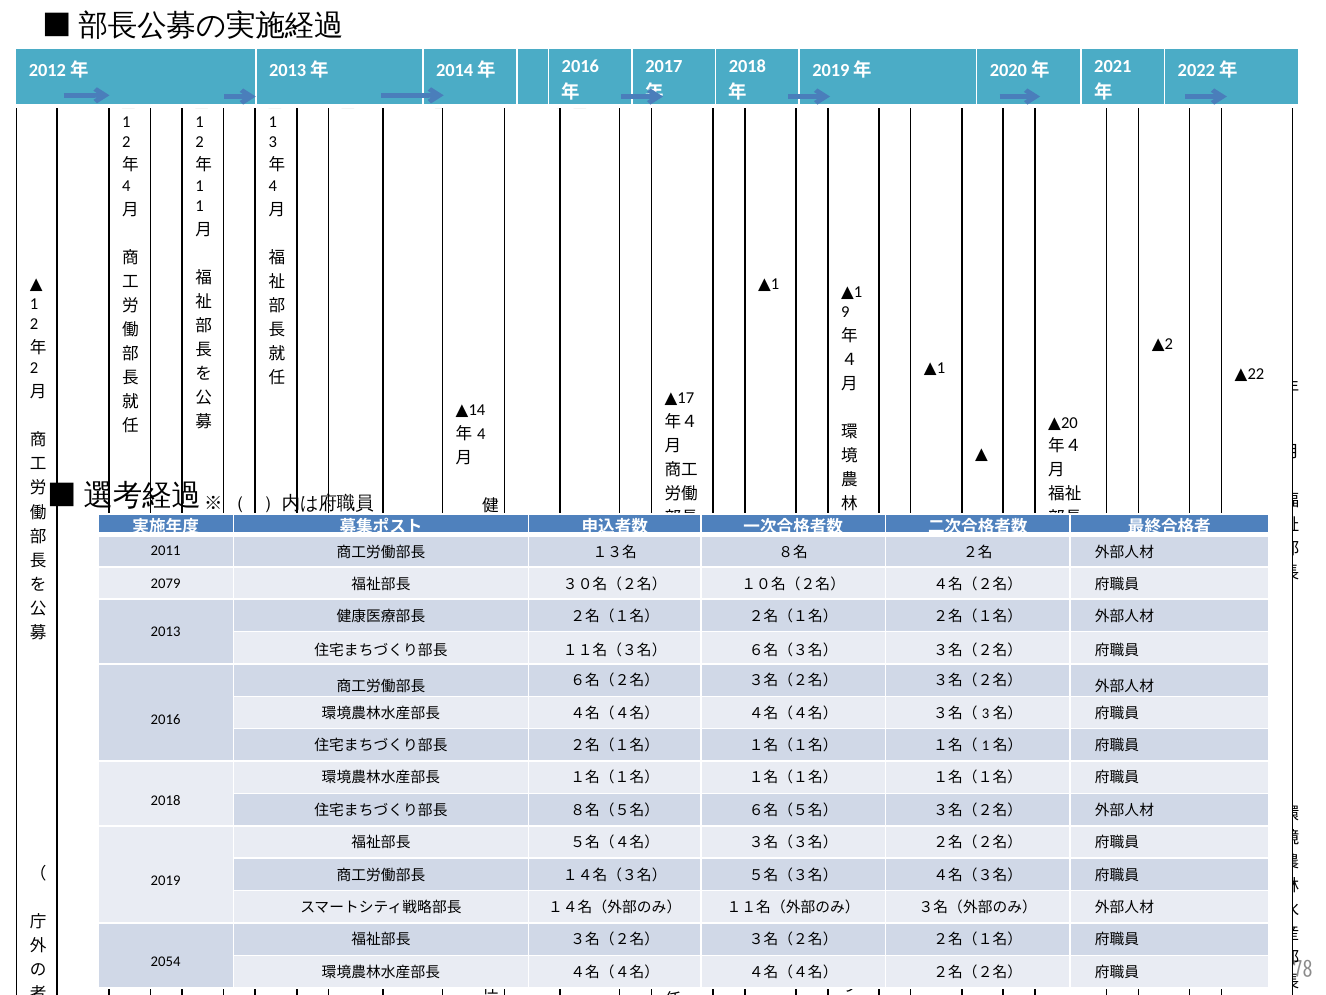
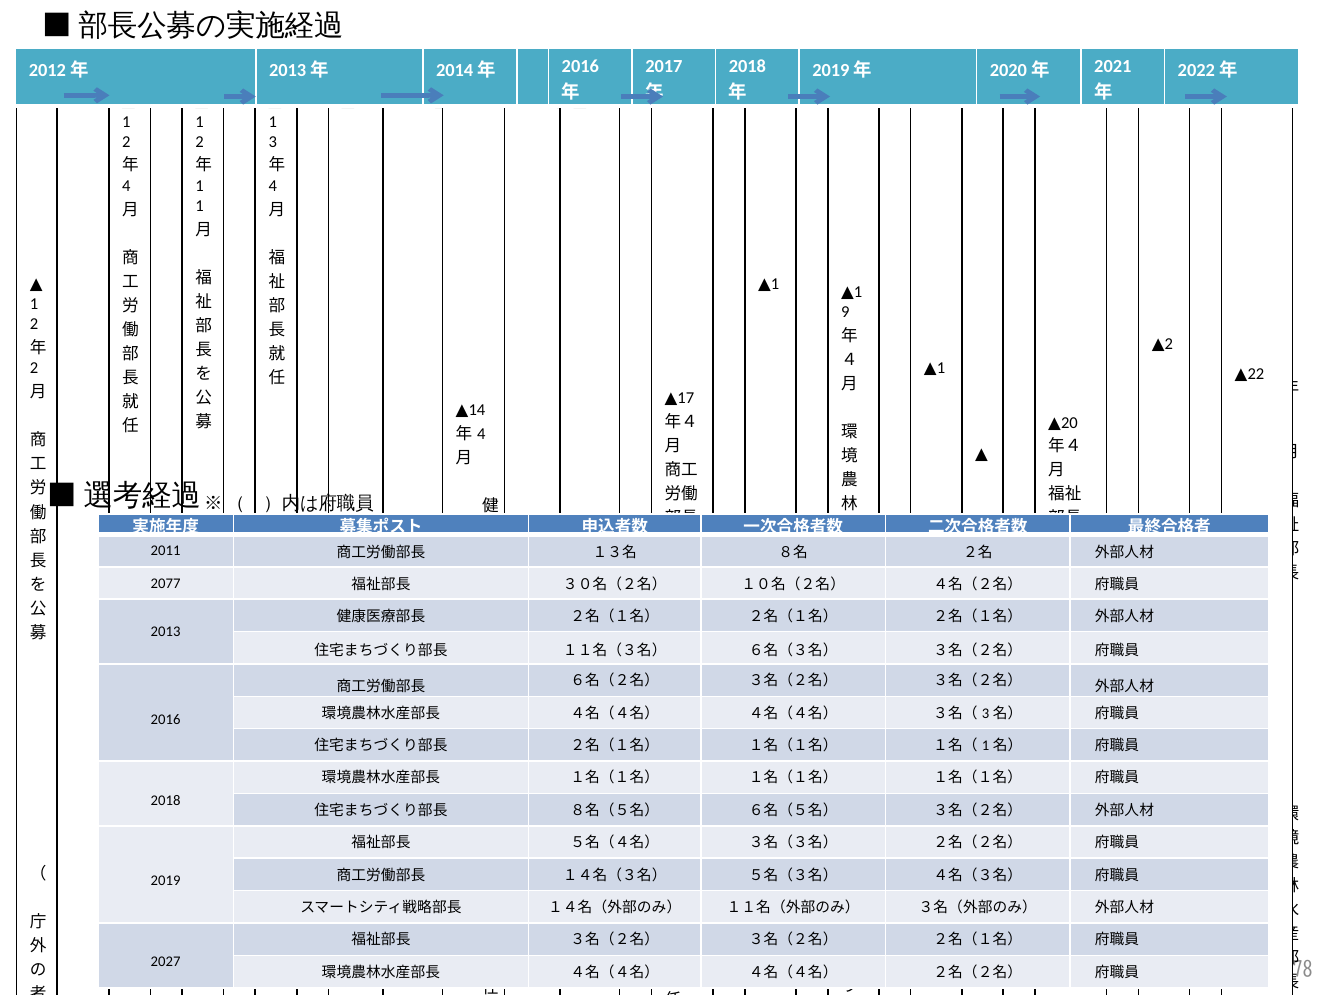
2079: 2079 -> 2077
2054: 2054 -> 2027
